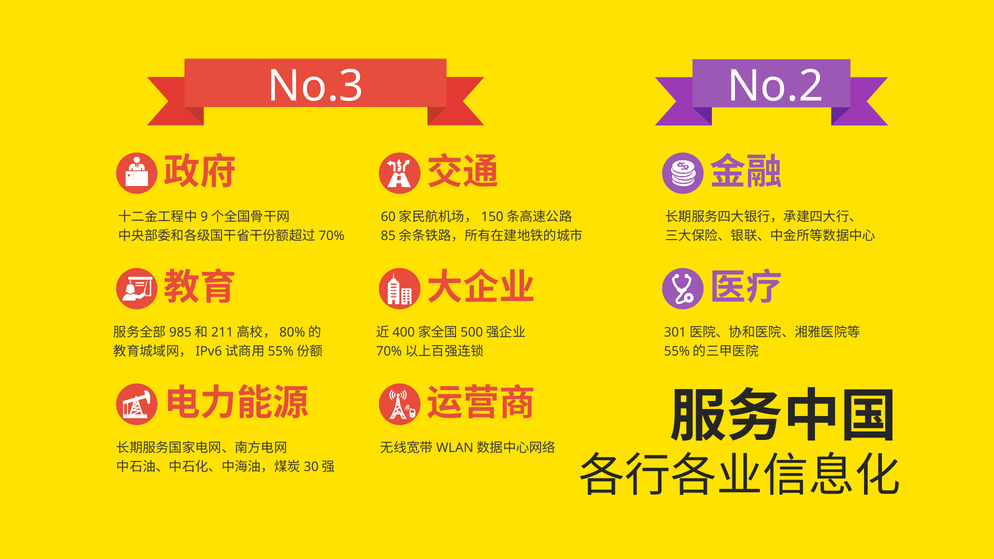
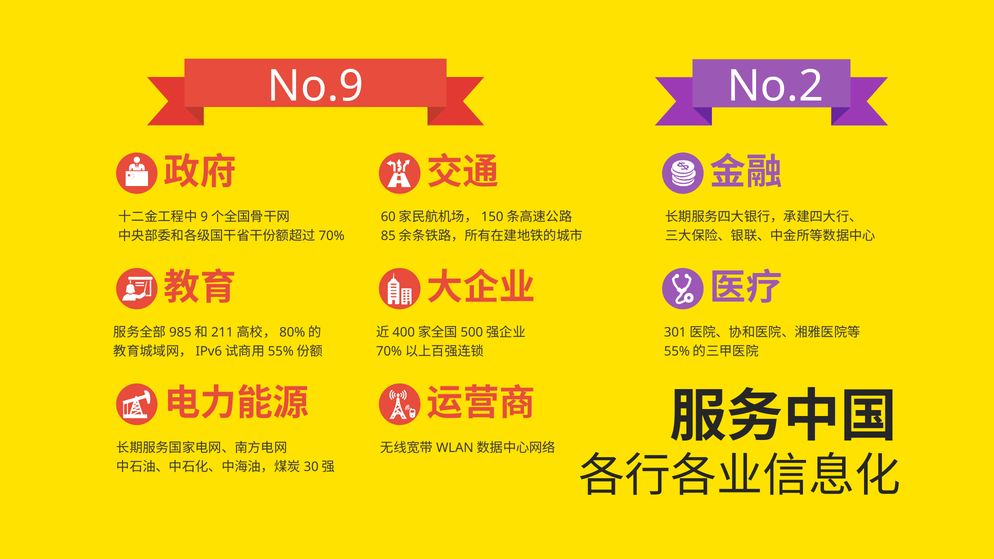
No.3: No.3 -> No.9
